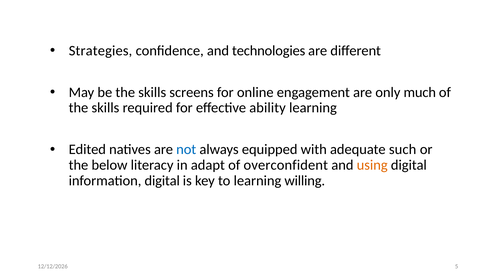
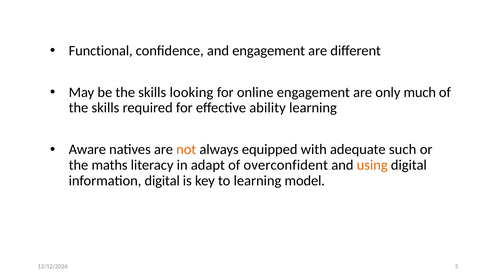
Strategies: Strategies -> Functional
and technologies: technologies -> engagement
screens: screens -> looking
Edited: Edited -> Aware
not colour: blue -> orange
below: below -> maths
willing: willing -> model
